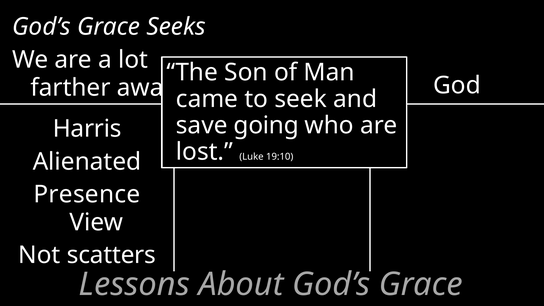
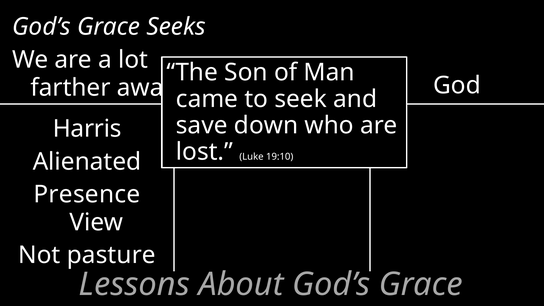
going: going -> down
scatters: scatters -> pasture
